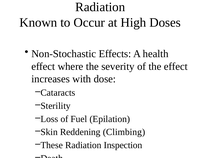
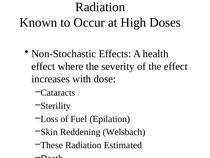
Climbing: Climbing -> Welsbach
Inspection: Inspection -> Estimated
